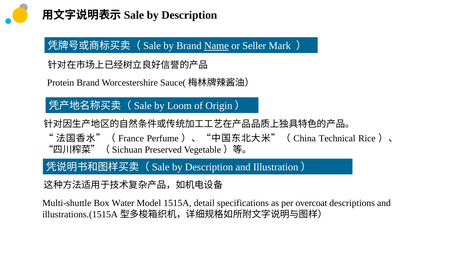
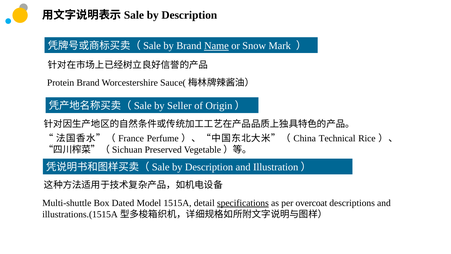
Seller: Seller -> Snow
Loom: Loom -> Seller
Water: Water -> Dated
specifications underline: none -> present
